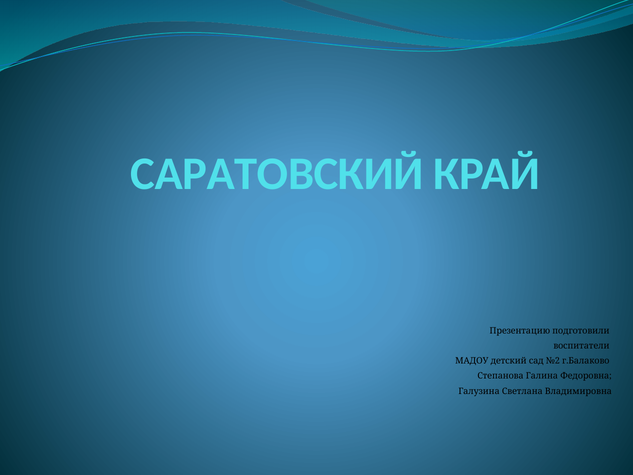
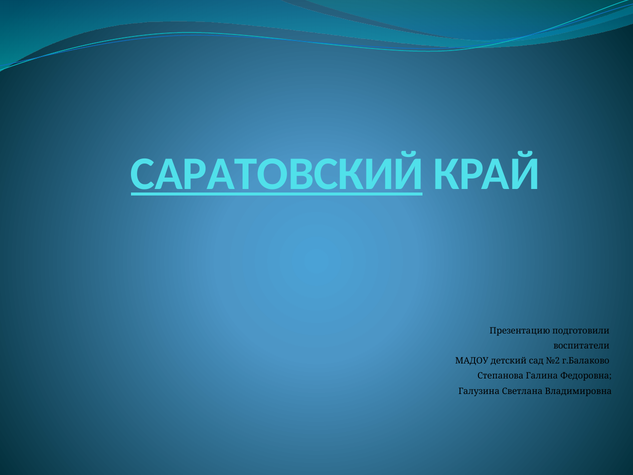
САРАТОВСКИЙ underline: none -> present
